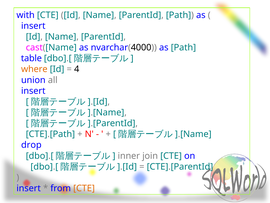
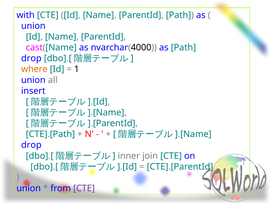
insert at (33, 26): insert -> union
table at (31, 58): table -> drop
4: 4 -> 1
insert at (29, 188): insert -> union
CTE at (84, 188) colour: orange -> purple
